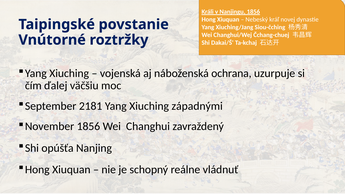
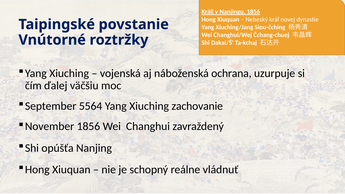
2181: 2181 -> 5564
západnými: západnými -> zachovanie
